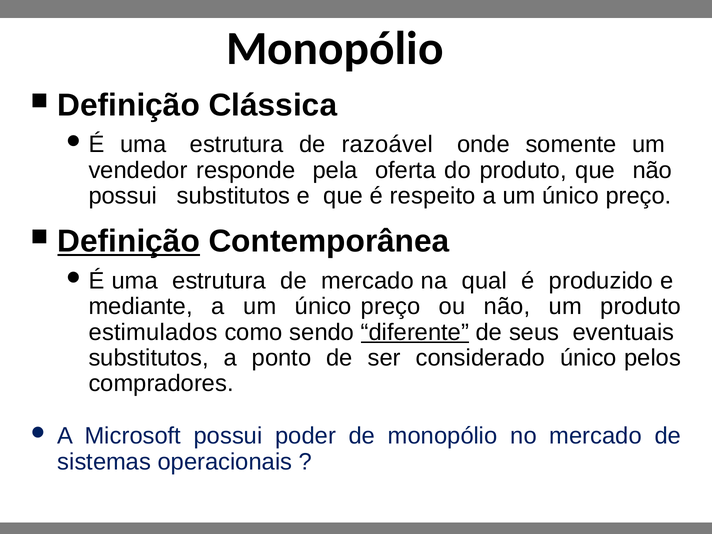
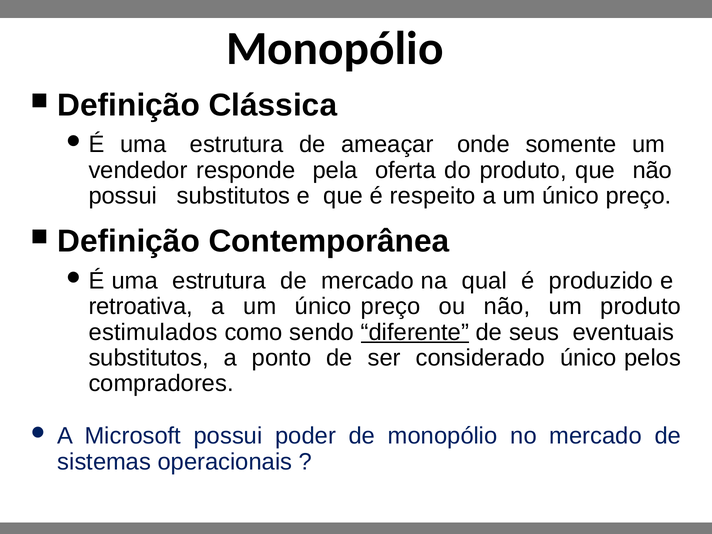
razoável: razoável -> ameaçar
Definição at (129, 241) underline: present -> none
mediante: mediante -> retroativa
